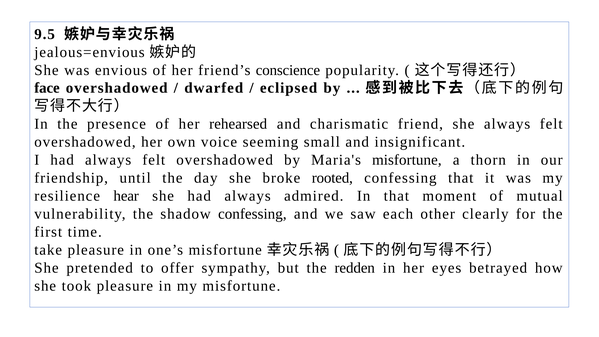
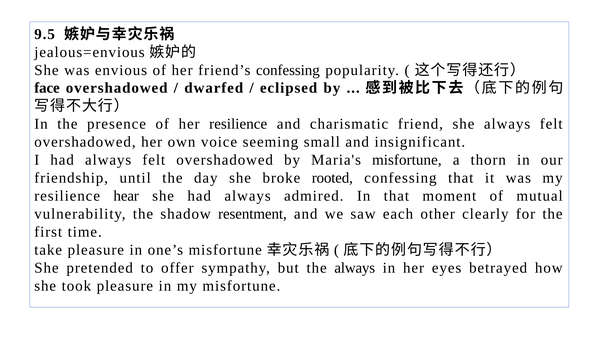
friend’s conscience: conscience -> confessing
her rehearsed: rehearsed -> resilience
shadow confessing: confessing -> resentment
the redden: redden -> always
